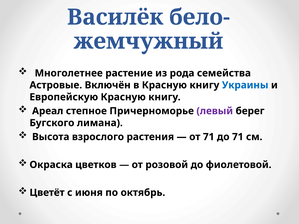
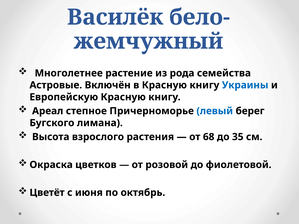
левый colour: purple -> blue
от 71: 71 -> 68
до 71: 71 -> 35
